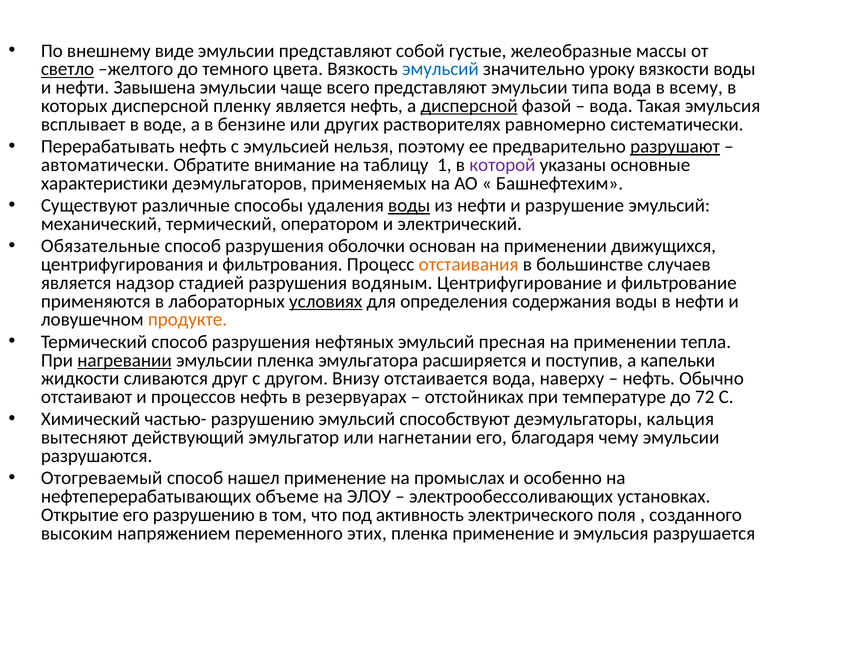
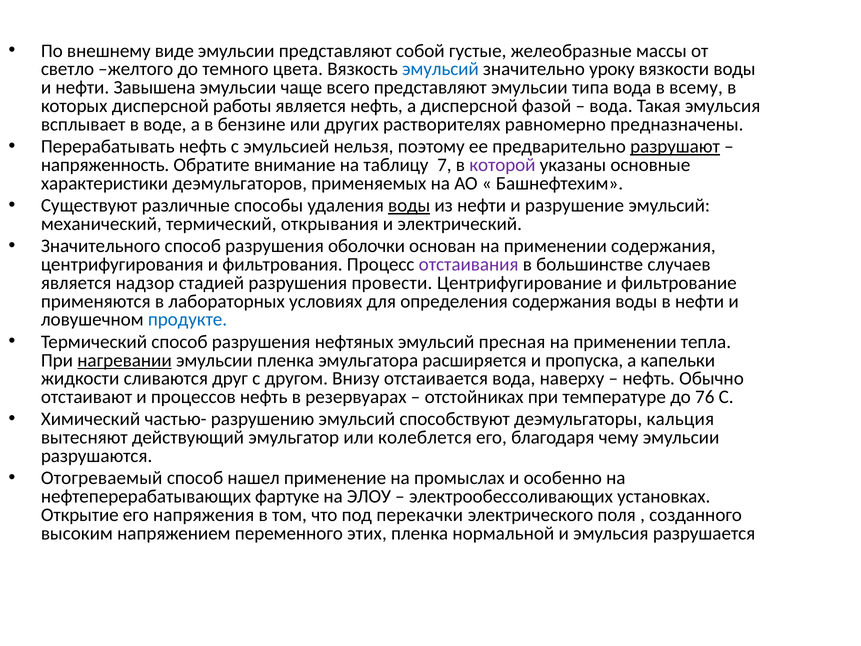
светло underline: present -> none
пленку: пленку -> работы
дисперсной at (469, 106) underline: present -> none
систематически: систематически -> предназначены
автоматически: автоматически -> напряженность
1: 1 -> 7
оператором: оператором -> открывания
Обязательные: Обязательные -> Значительного
применении движущихся: движущихся -> содержания
отстаивания colour: orange -> purple
водяным: водяным -> провести
условиях underline: present -> none
продукте colour: orange -> blue
поступив: поступив -> пропуска
72: 72 -> 76
нагнетании: нагнетании -> колеблется
объеме: объеме -> фартуке
его разрушению: разрушению -> напряжения
активность: активность -> перекачки
пленка применение: применение -> нормальной
